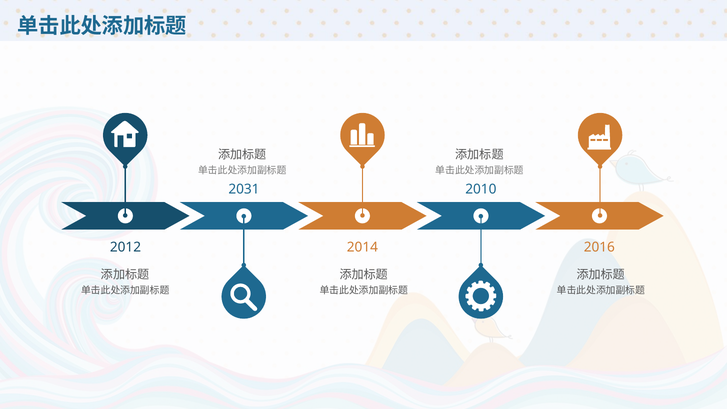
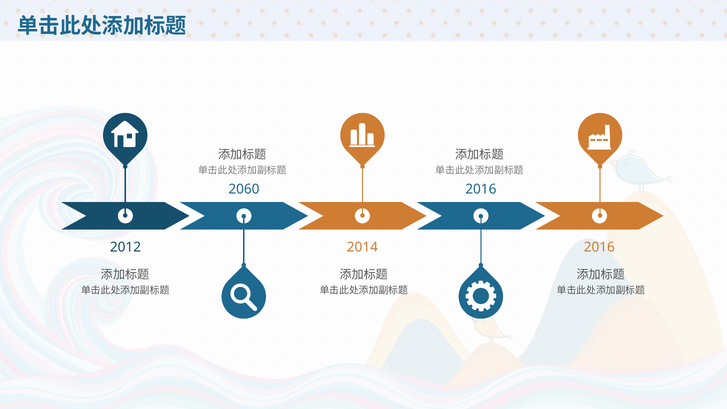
2031: 2031 -> 2060
2010 at (481, 189): 2010 -> 2016
